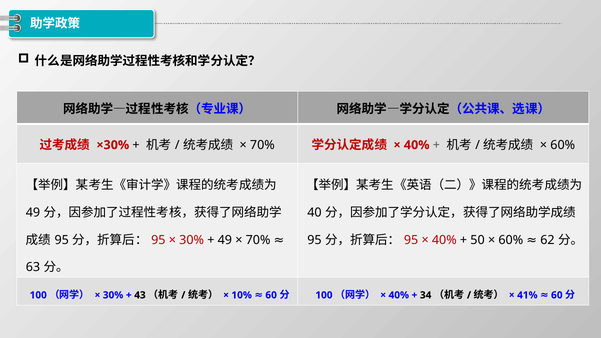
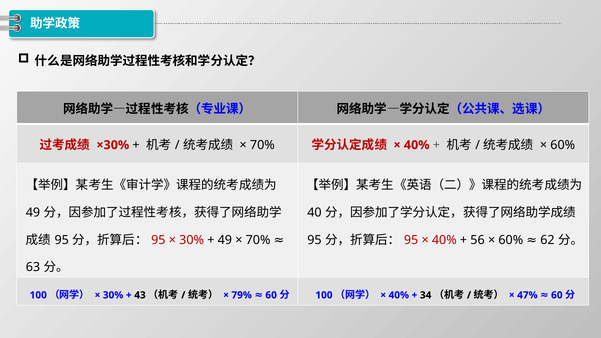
50: 50 -> 56
41%: 41% -> 47%
10%: 10% -> 79%
